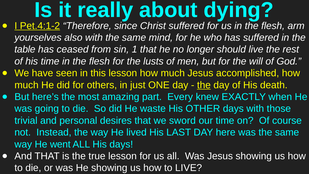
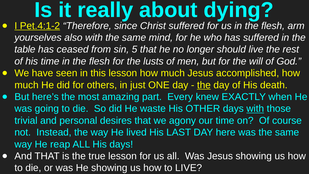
1: 1 -> 5
with at (255, 109) underline: none -> present
sword: sword -> agony
went: went -> reap
